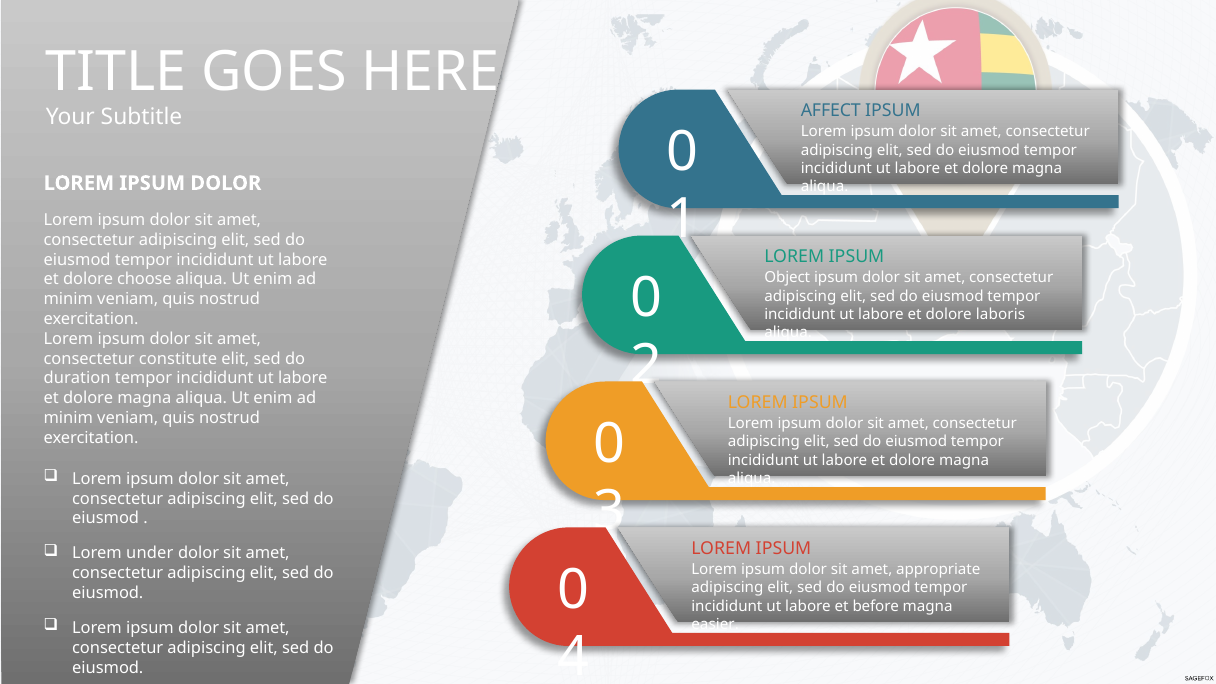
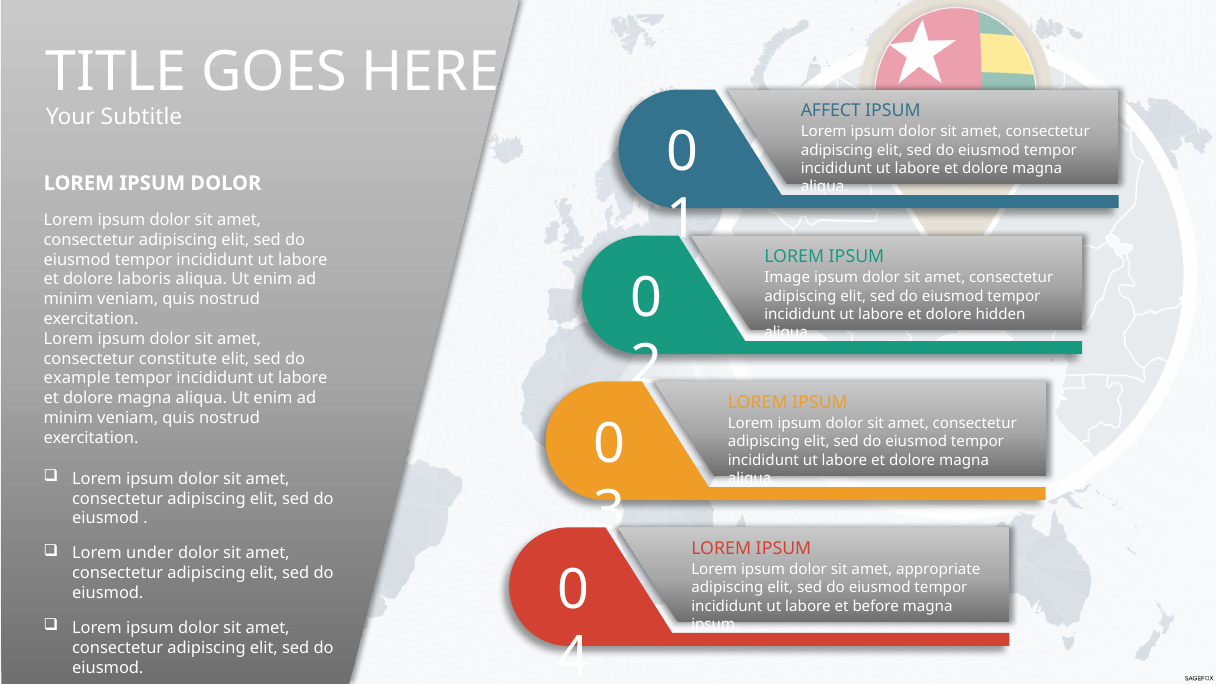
Object: Object -> Image
choose: choose -> laboris
laboris: laboris -> hidden
duration: duration -> example
easier at (715, 624): easier -> ipsum
